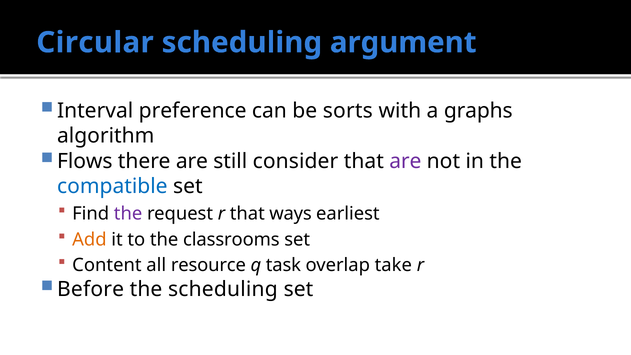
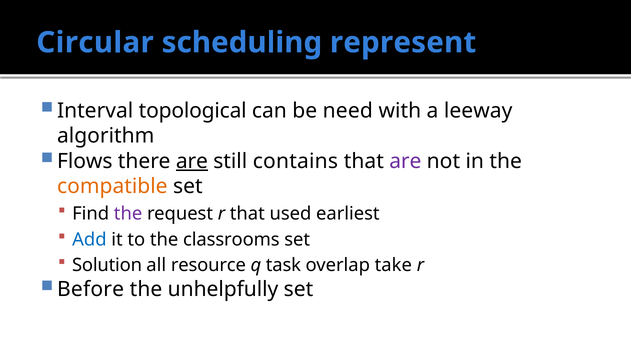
argument: argument -> represent
preference: preference -> topological
sorts: sorts -> need
graphs: graphs -> leeway
are at (192, 161) underline: none -> present
consider: consider -> contains
compatible colour: blue -> orange
ways: ways -> used
Add colour: orange -> blue
Content: Content -> Solution
the scheduling: scheduling -> unhelpfully
